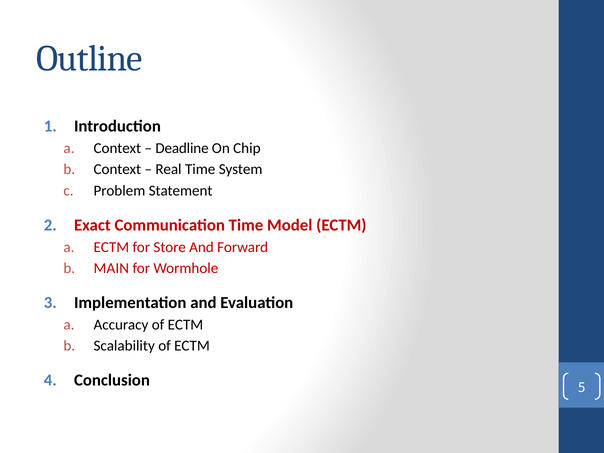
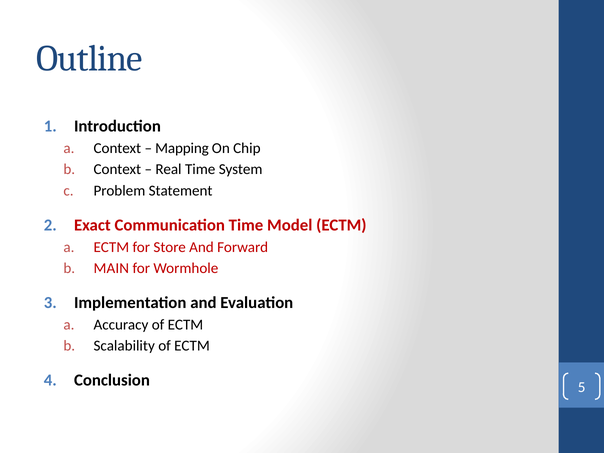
Deadline: Deadline -> Mapping
